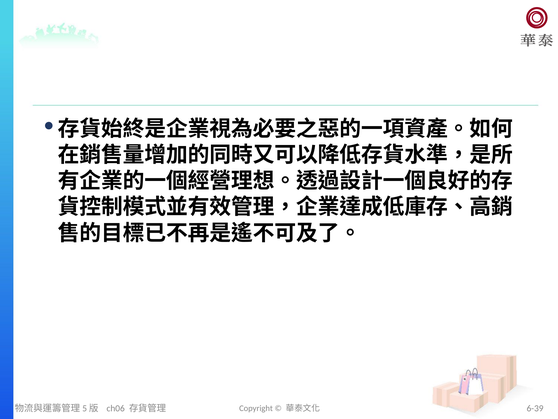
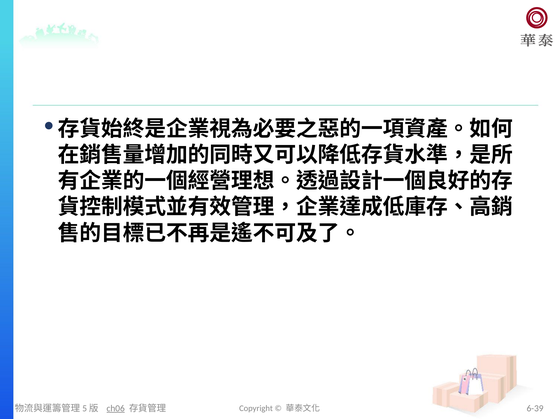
ch06 underline: none -> present
